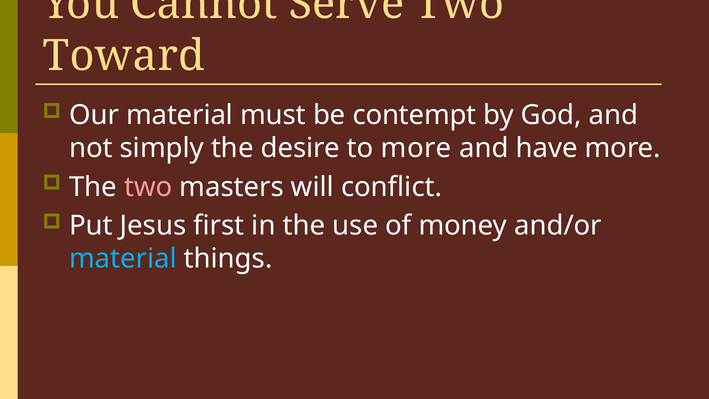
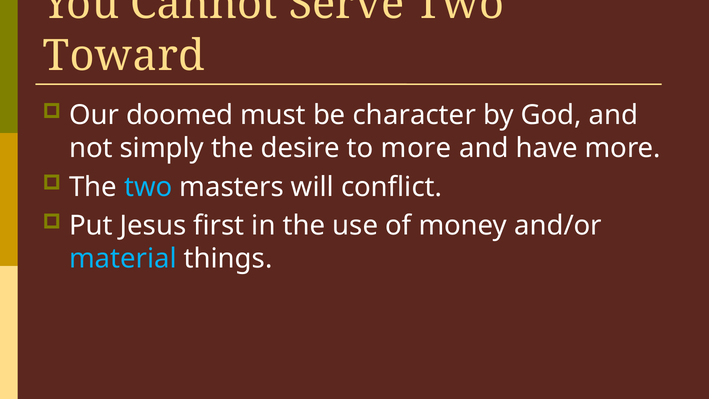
Our material: material -> doomed
contempt: contempt -> character
two at (148, 187) colour: pink -> light blue
